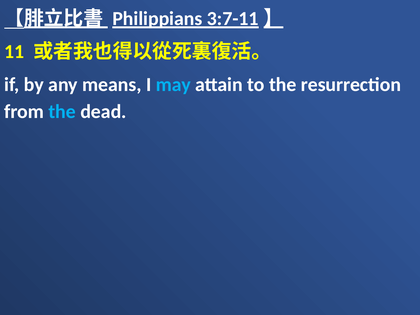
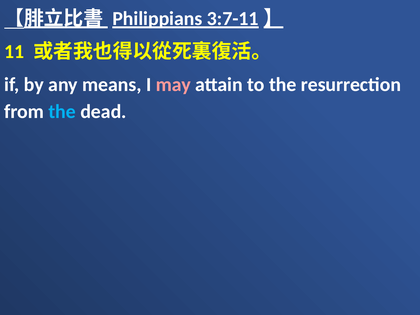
may colour: light blue -> pink
